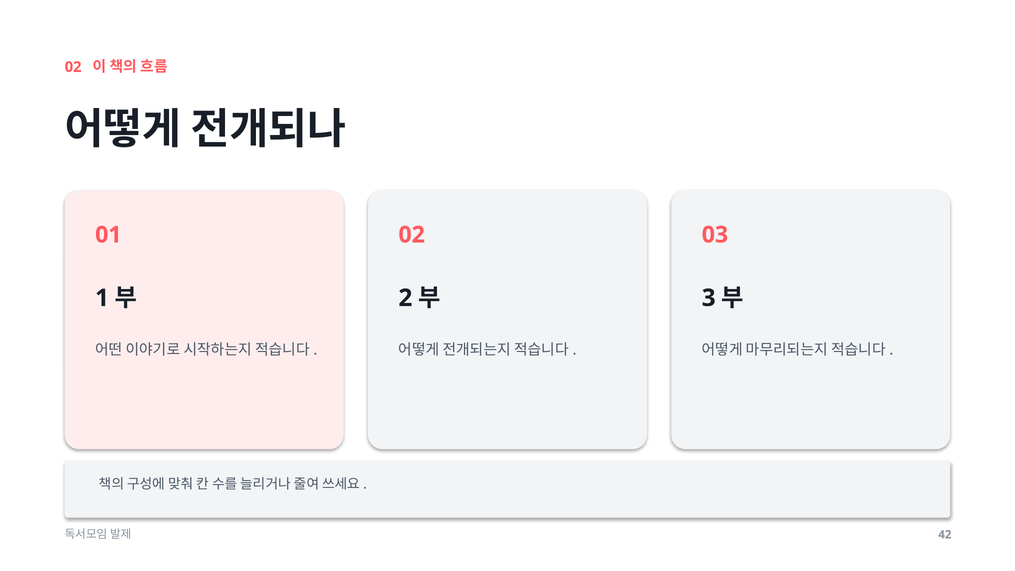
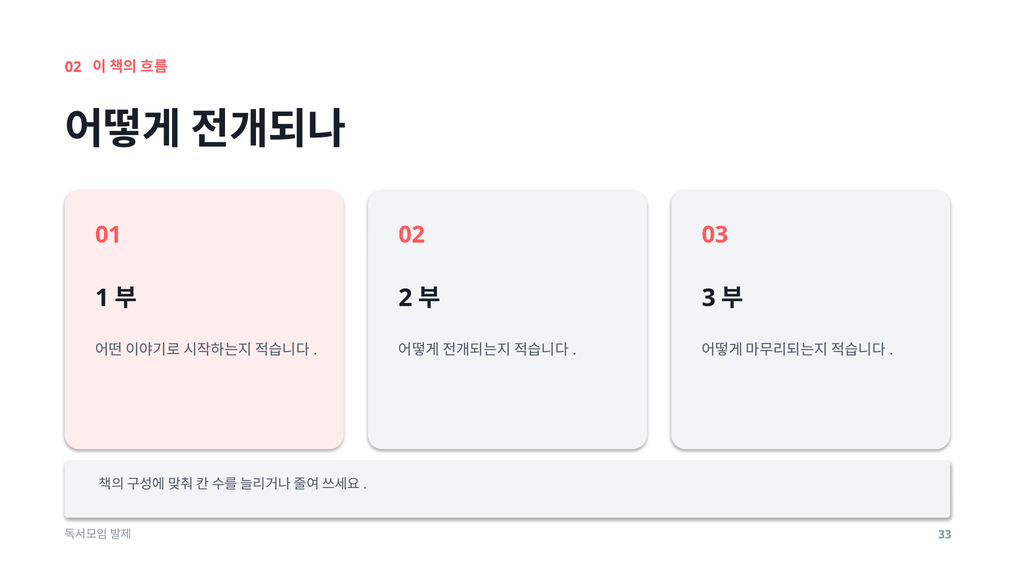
42: 42 -> 33
